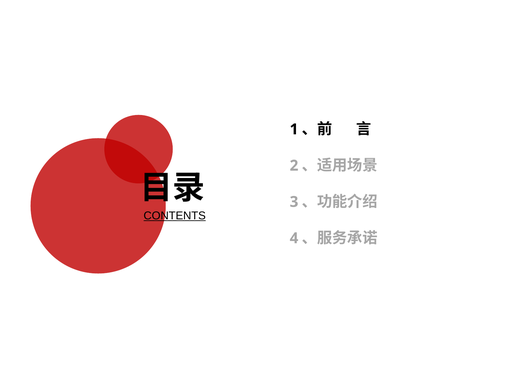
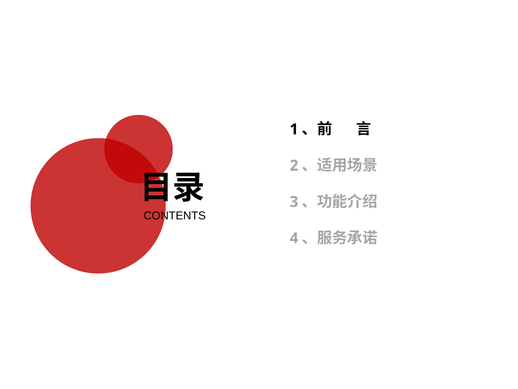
CONTENTS underline: present -> none
